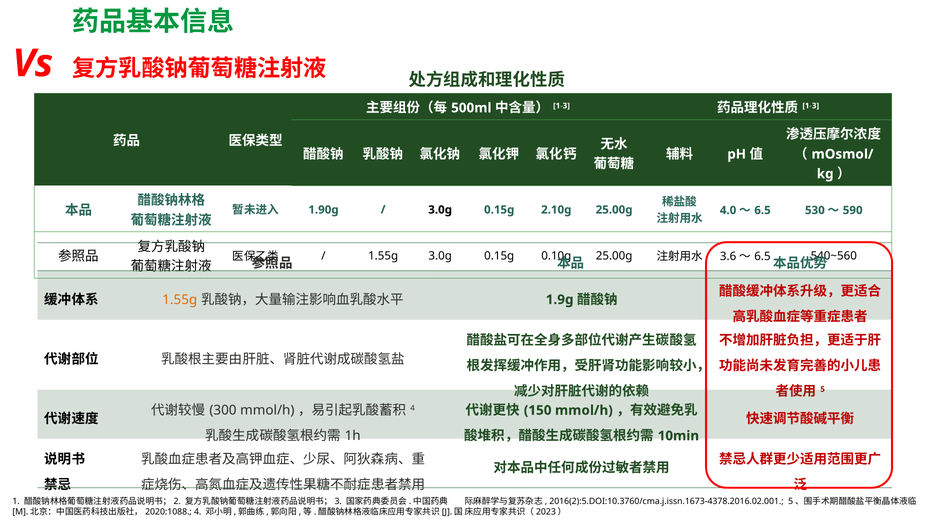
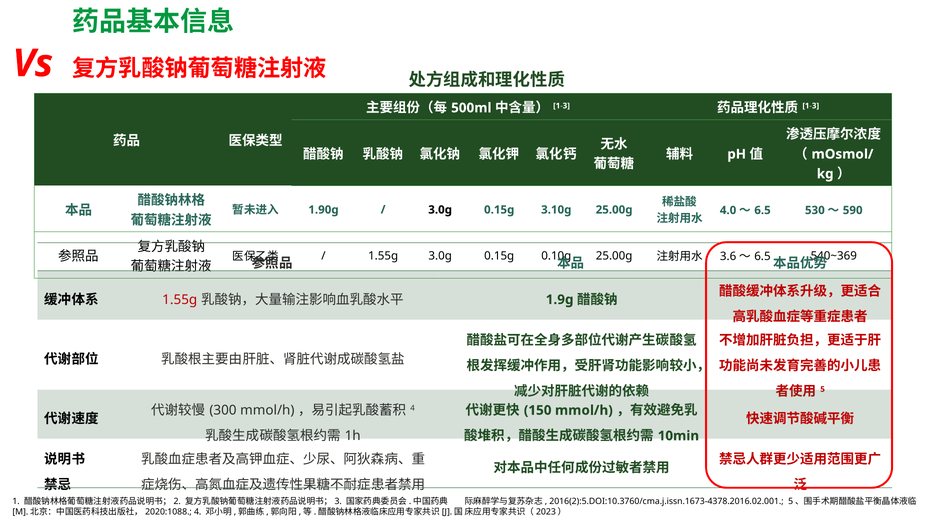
2.10g: 2.10g -> 3.10g
540~560: 540~560 -> 540~369
1.55g at (180, 300) colour: orange -> red
